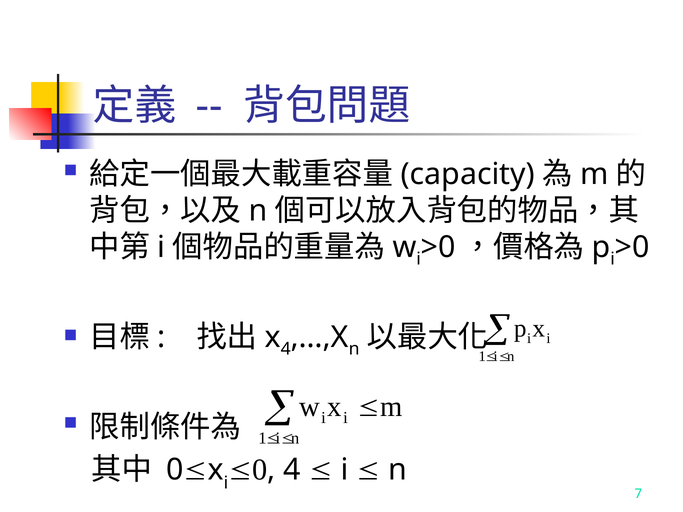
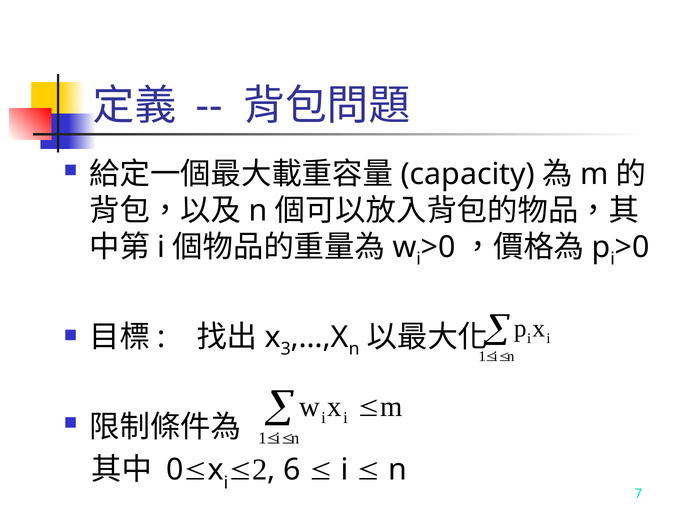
4 at (286, 349): 4 -> 3
0 at (260, 470): 0 -> 2
4 at (292, 470): 4 -> 6
